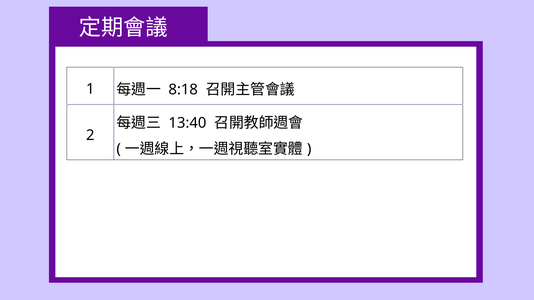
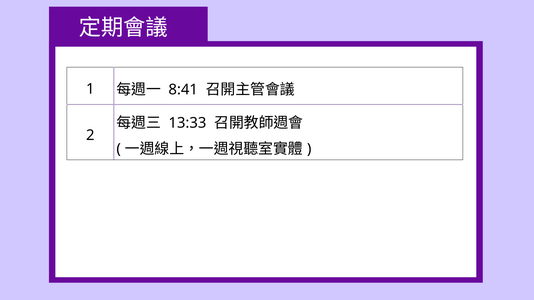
8:18: 8:18 -> 8:41
13:40: 13:40 -> 13:33
